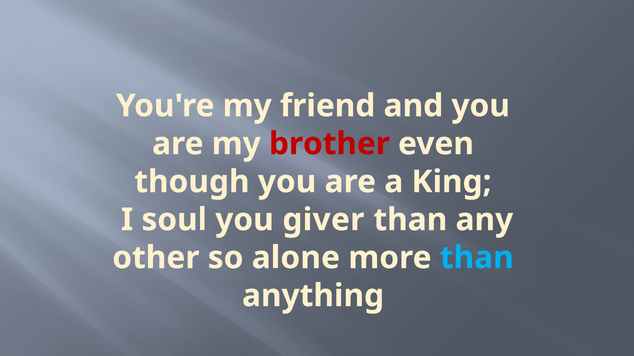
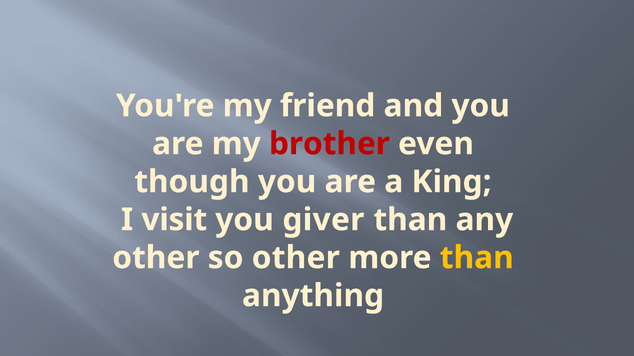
soul: soul -> visit
so alone: alone -> other
than at (477, 258) colour: light blue -> yellow
